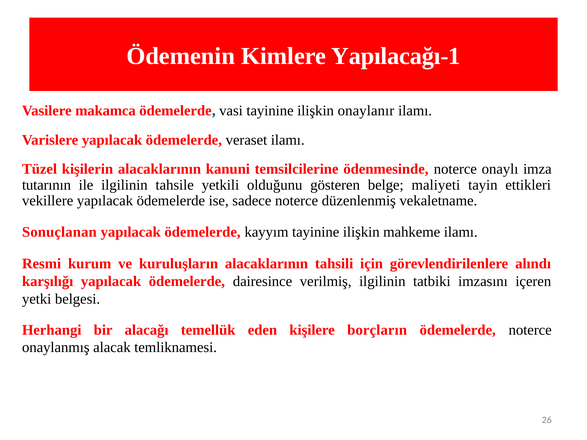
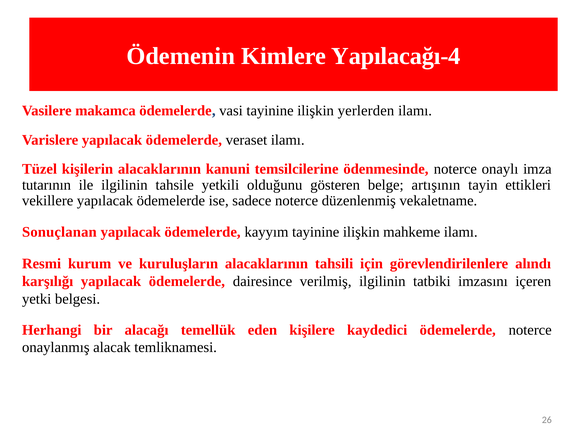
Yapılacağı-1: Yapılacağı-1 -> Yapılacağı-4
onaylanır: onaylanır -> yerlerden
maliyeti: maliyeti -> artışının
borçların: borçların -> kaydedici
